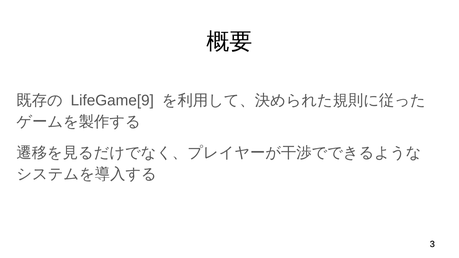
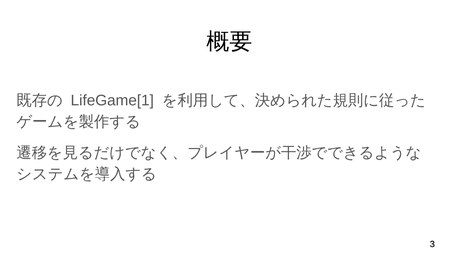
LifeGame[9: LifeGame[9 -> LifeGame[1
